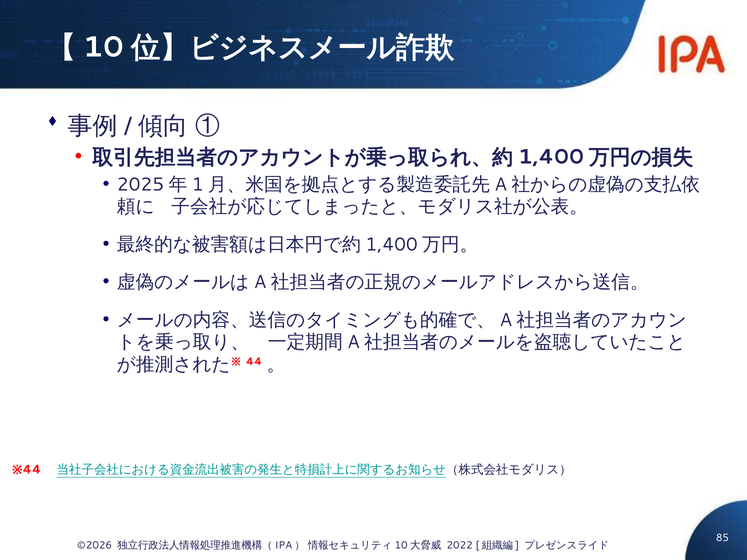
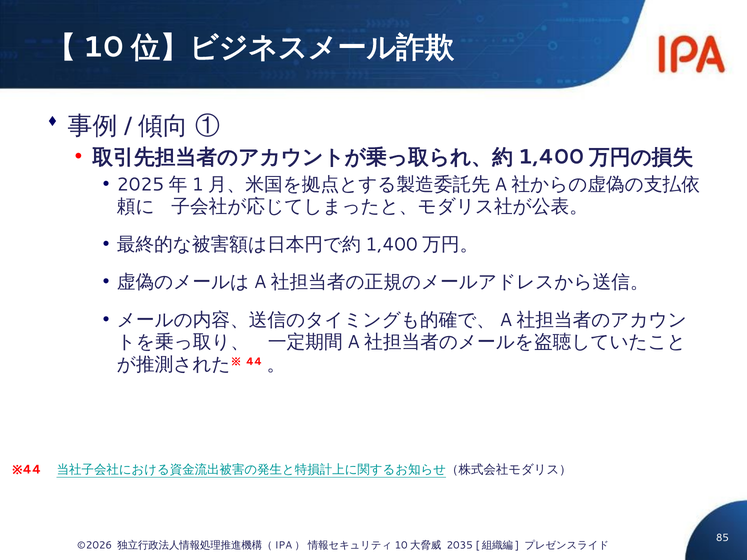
2022: 2022 -> 2035
